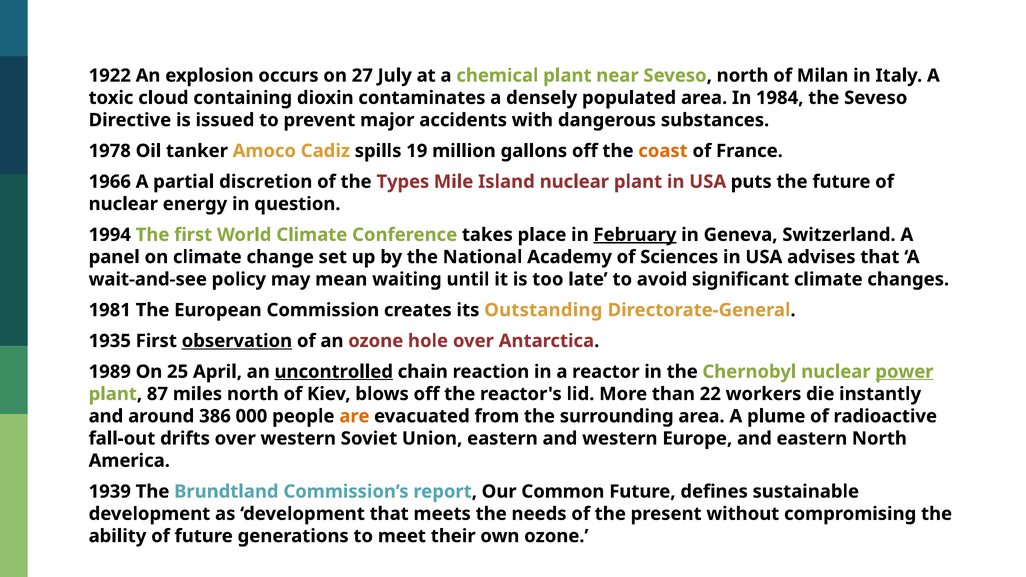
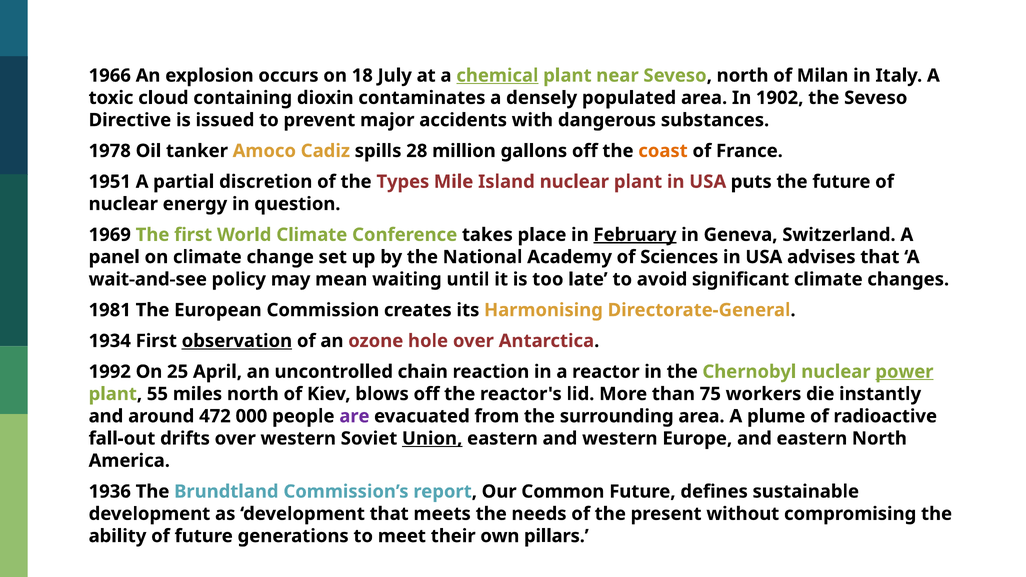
1922: 1922 -> 1966
27: 27 -> 18
chemical underline: none -> present
1984: 1984 -> 1902
19: 19 -> 28
1966: 1966 -> 1951
1994: 1994 -> 1969
Outstanding: Outstanding -> Harmonising
1935: 1935 -> 1934
1989: 1989 -> 1992
uncontrolled underline: present -> none
87: 87 -> 55
22: 22 -> 75
386: 386 -> 472
are colour: orange -> purple
Union underline: none -> present
1939: 1939 -> 1936
own ozone: ozone -> pillars
